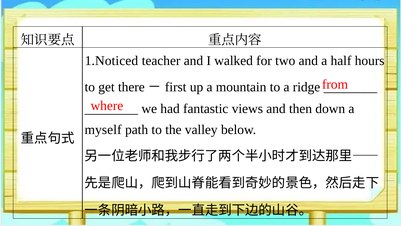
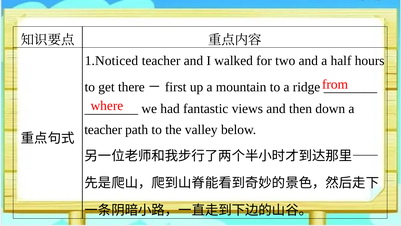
myself at (103, 129): myself -> teacher
